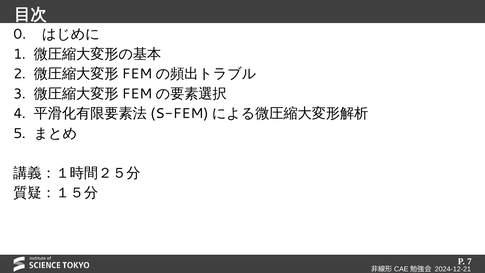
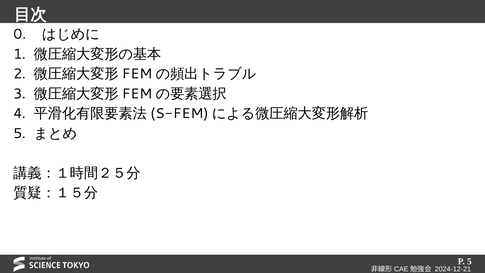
P 7: 7 -> 5
